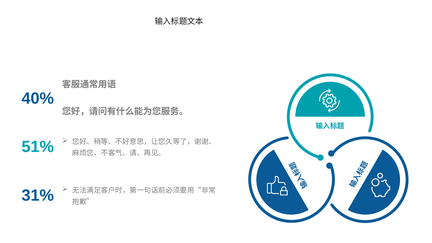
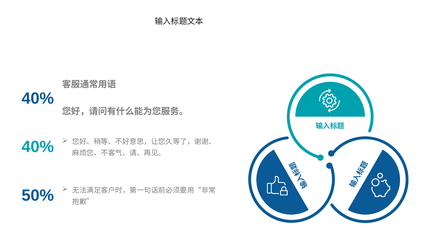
51% at (38, 147): 51% -> 40%
31%: 31% -> 50%
